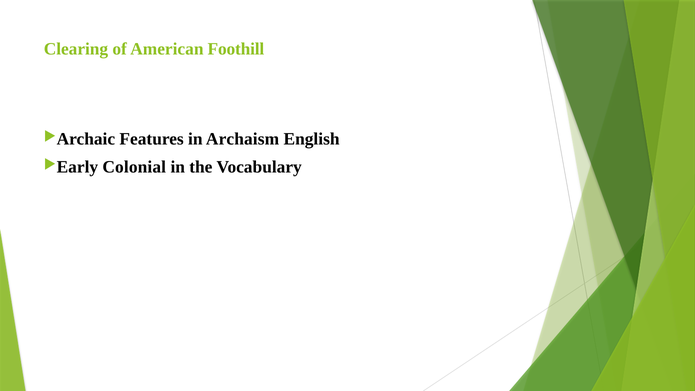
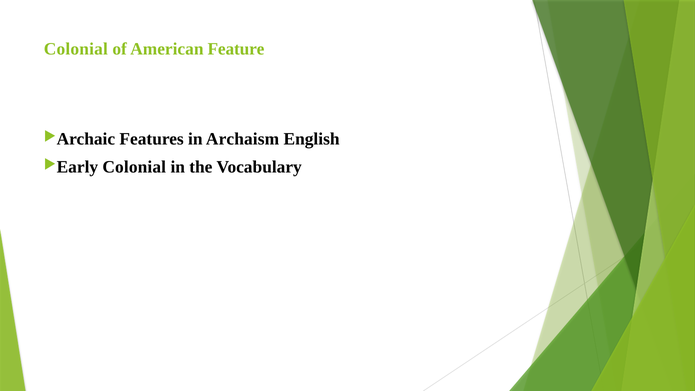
Clearing at (76, 49): Clearing -> Colonial
Foothill: Foothill -> Feature
